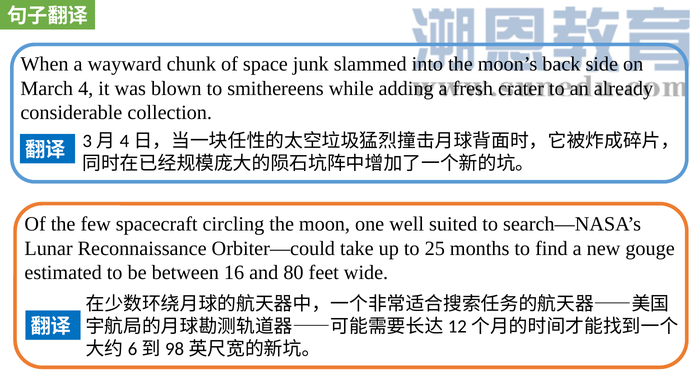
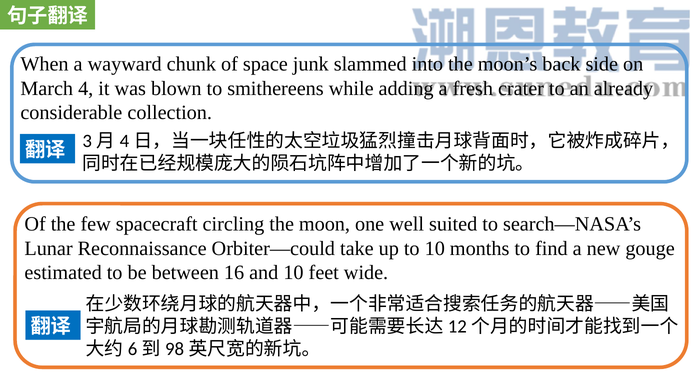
to 25: 25 -> 10
and 80: 80 -> 10
